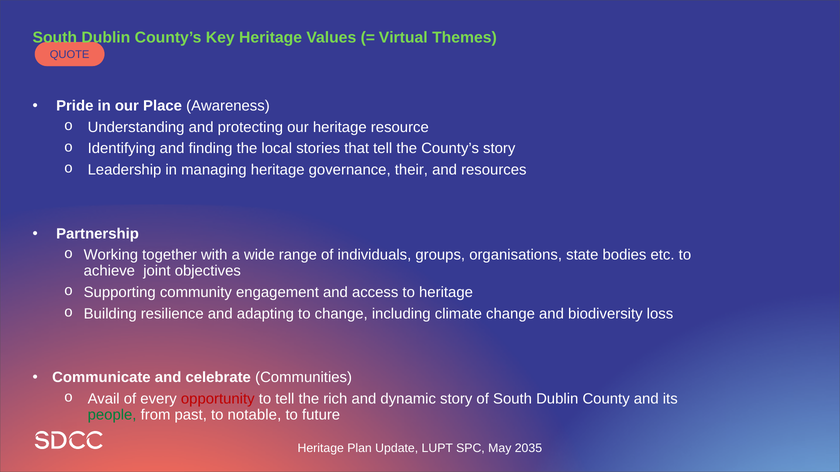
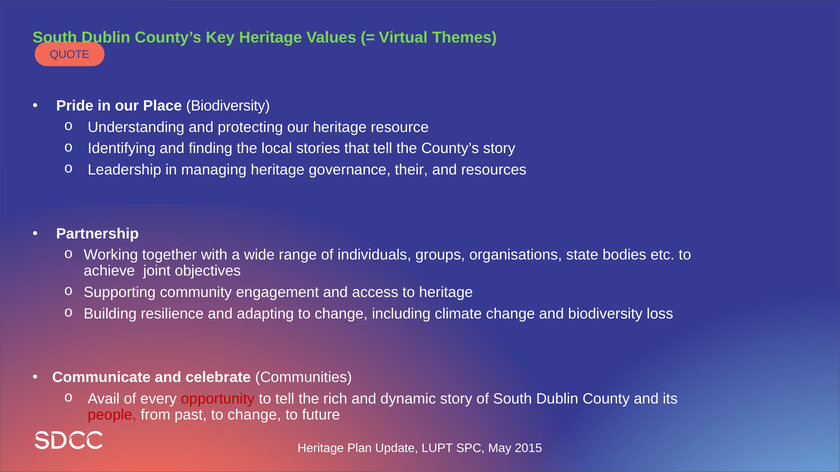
Place Awareness: Awareness -> Biodiversity
people colour: green -> red
past to notable: notable -> change
2035: 2035 -> 2015
